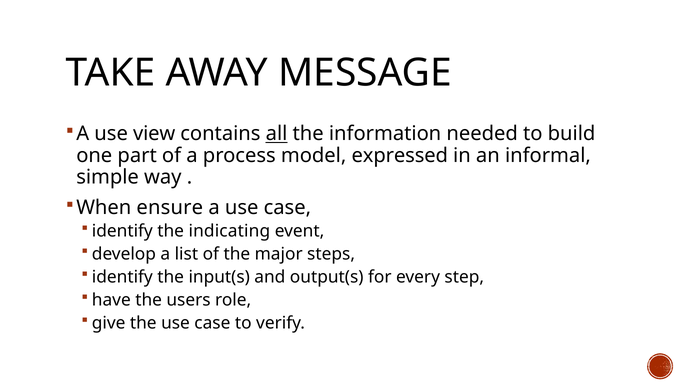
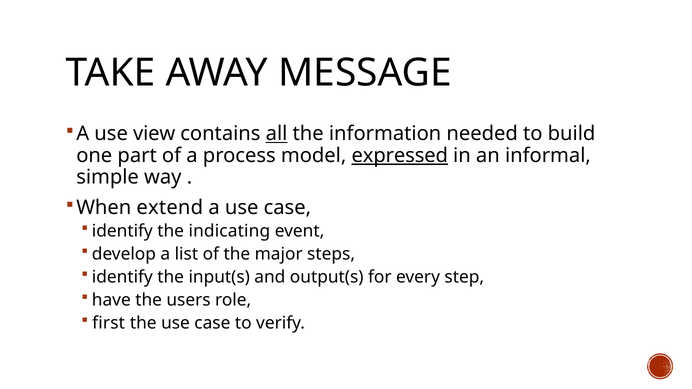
expressed underline: none -> present
ensure: ensure -> extend
give: give -> first
